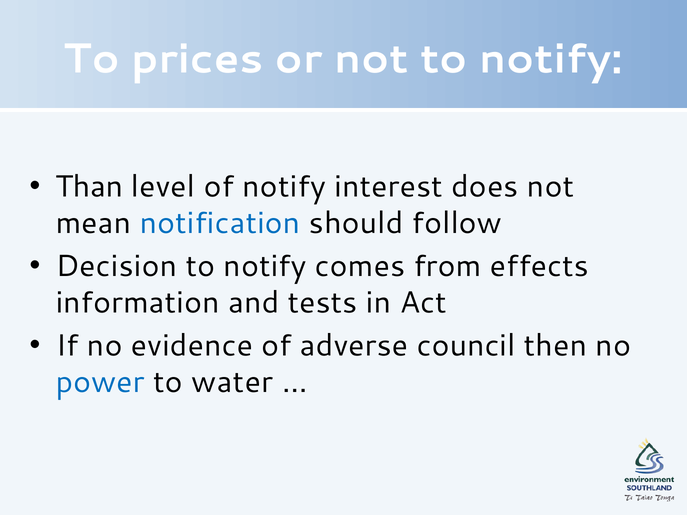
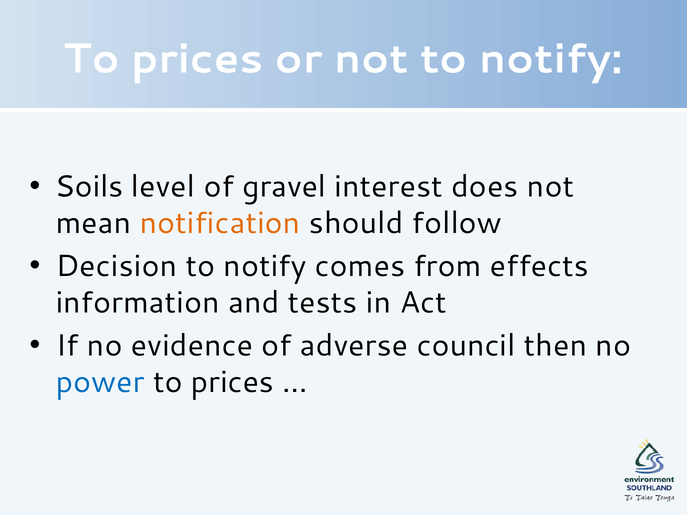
Than: Than -> Soils
of notify: notify -> gravel
notification colour: blue -> orange
water at (232, 382): water -> prices
